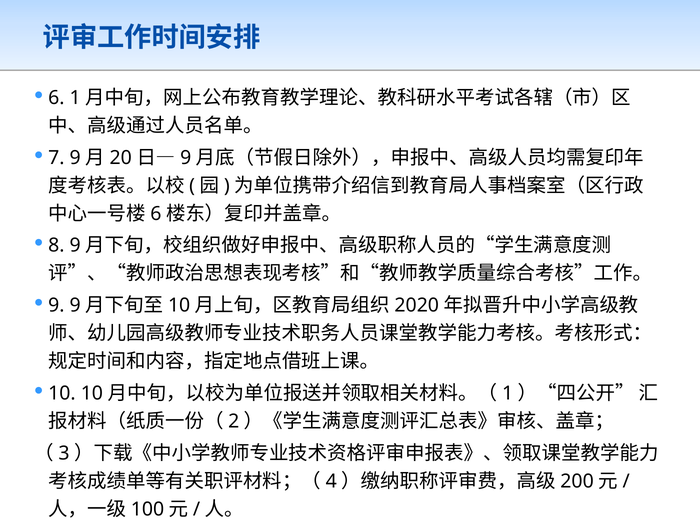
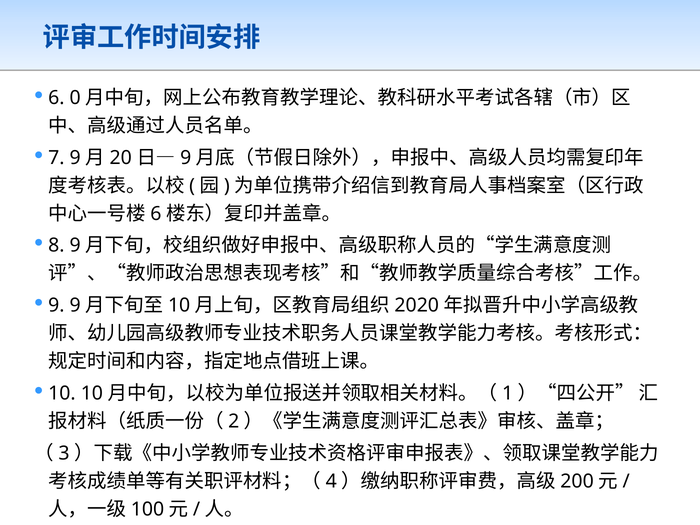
1 at (75, 98): 1 -> 0
